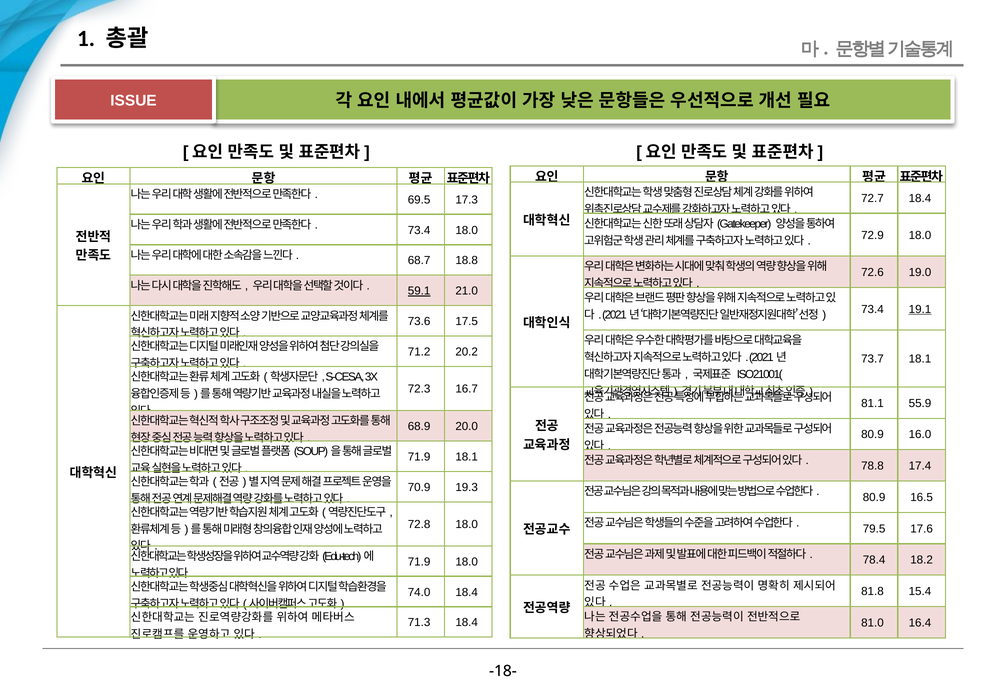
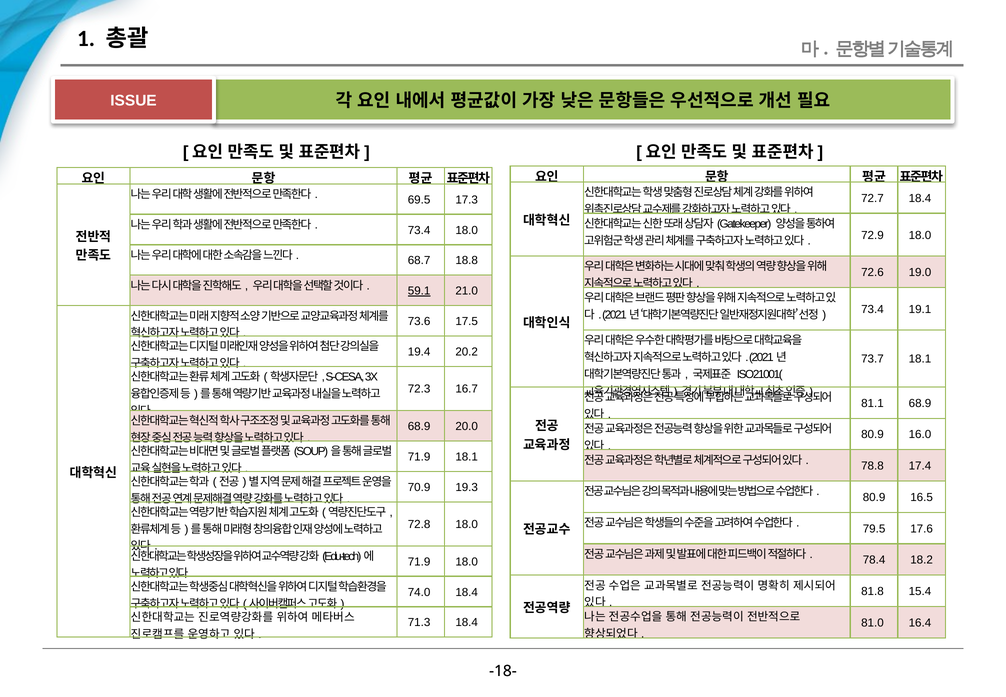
19.1 underline: present -> none
71.2: 71.2 -> 19.4
81.1 55.9: 55.9 -> 68.9
